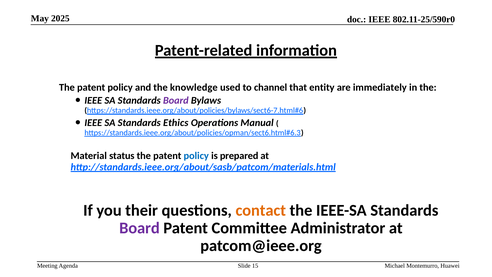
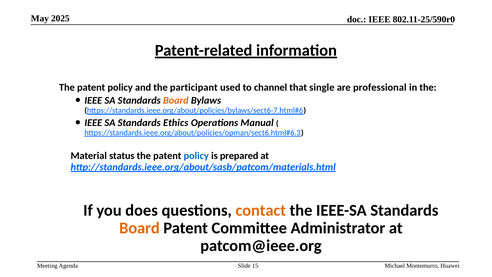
knowledge: knowledge -> participant
entity: entity -> single
immediately: immediately -> professional
Board at (176, 100) colour: purple -> orange
their: their -> does
Board at (139, 228) colour: purple -> orange
